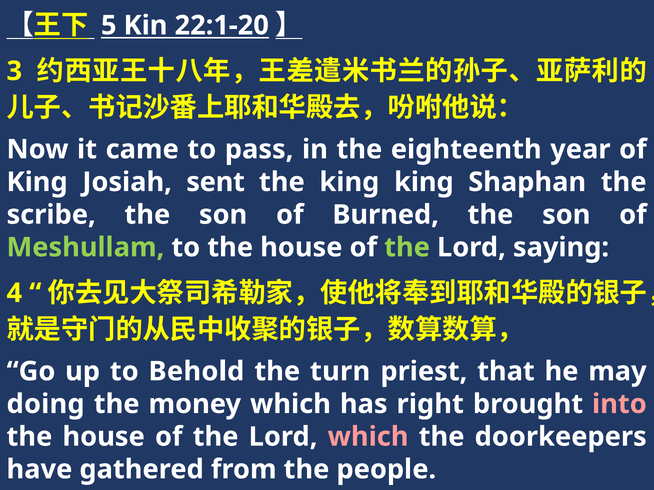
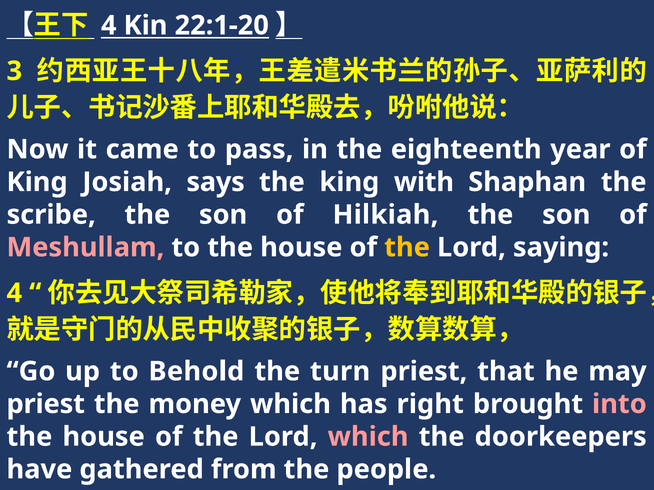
5 at (109, 25): 5 -> 4
sent: sent -> says
king king: king -> with
Burned: Burned -> Hilkiah
Meshullam colour: light green -> pink
the at (407, 248) colour: light green -> yellow
doing at (46, 404): doing -> priest
